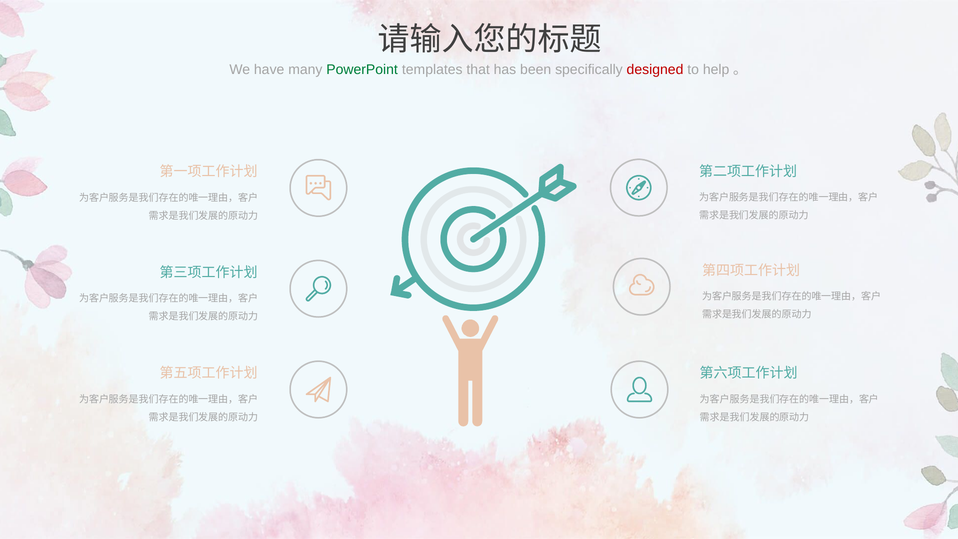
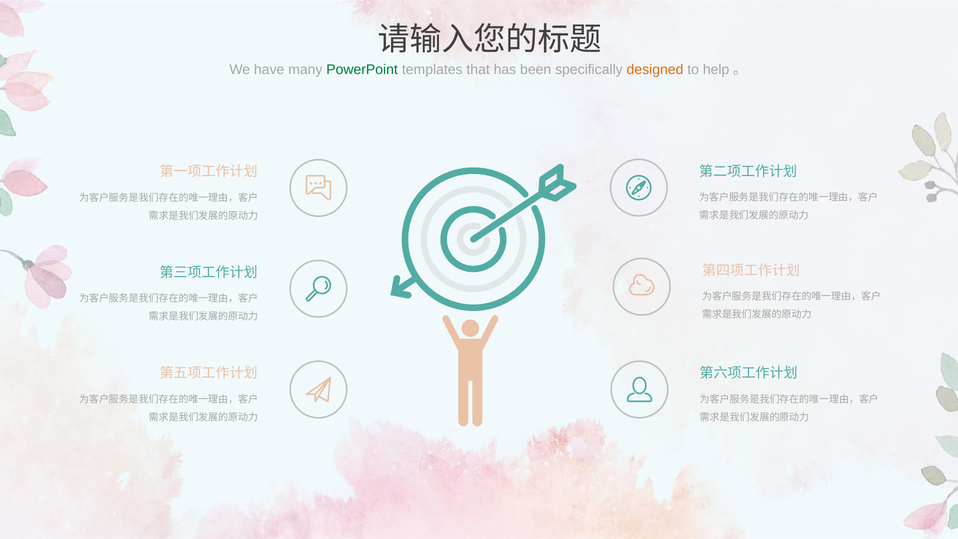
designed colour: red -> orange
